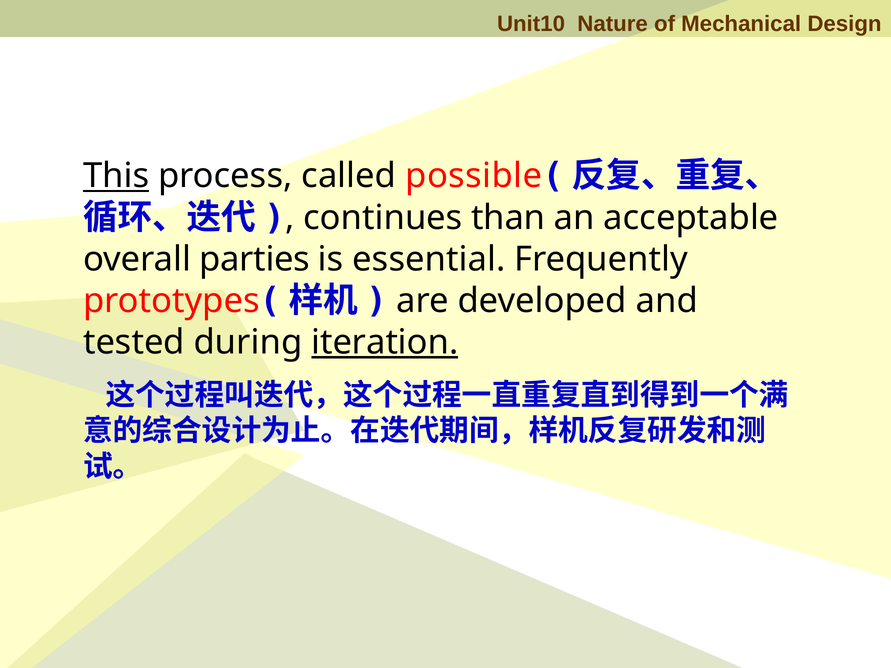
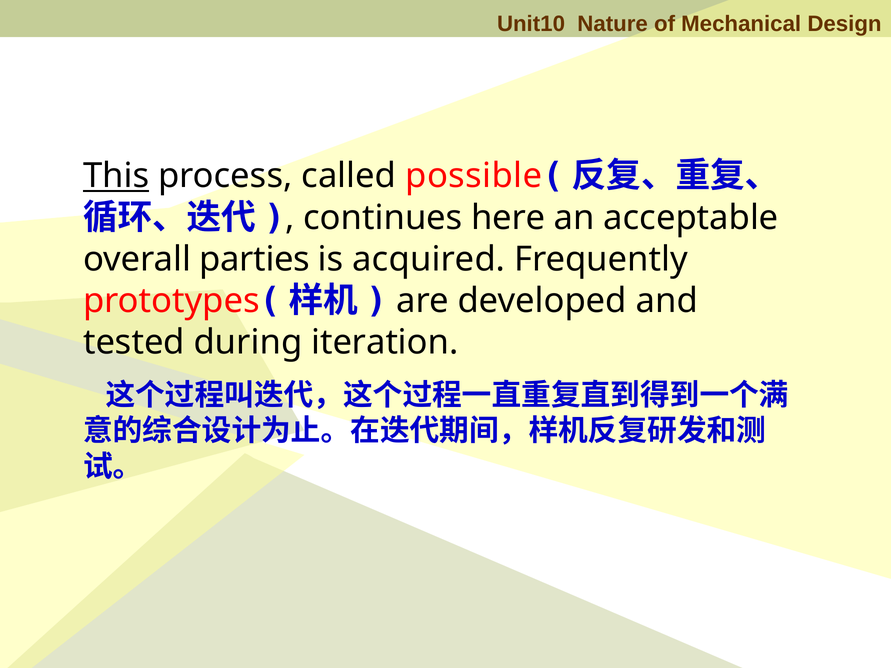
than: than -> here
essential: essential -> acquired
iteration underline: present -> none
